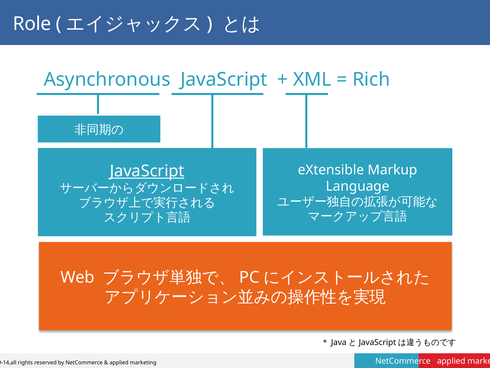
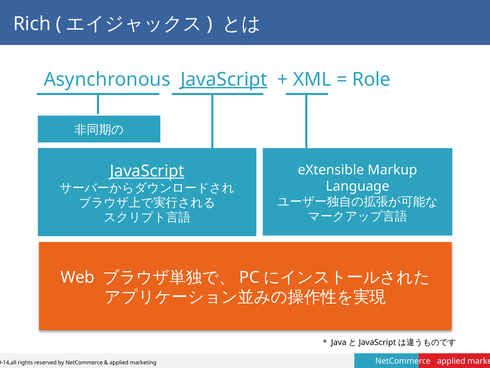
Role: Role -> Rich
JavaScript at (224, 79) underline: none -> present
Rich: Rich -> Role
